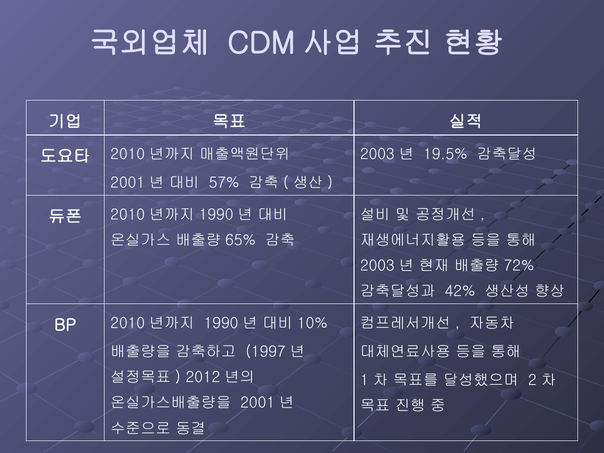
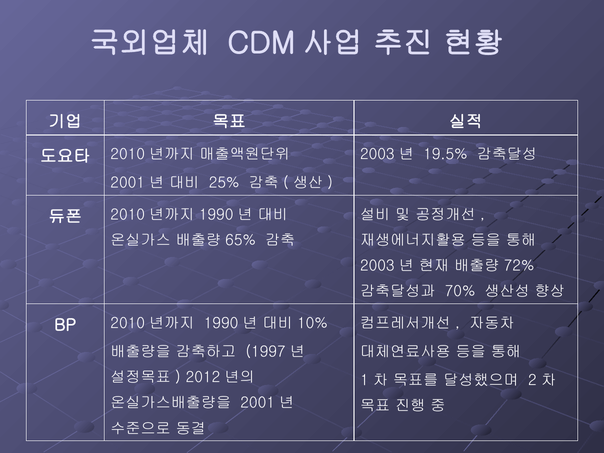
57%: 57% -> 25%
42%: 42% -> 70%
